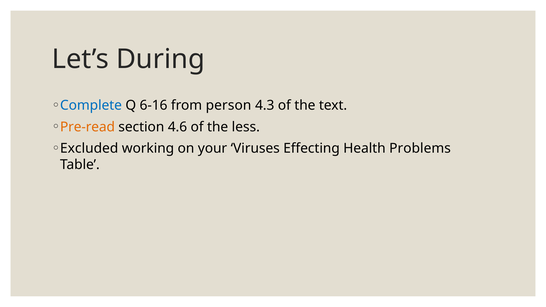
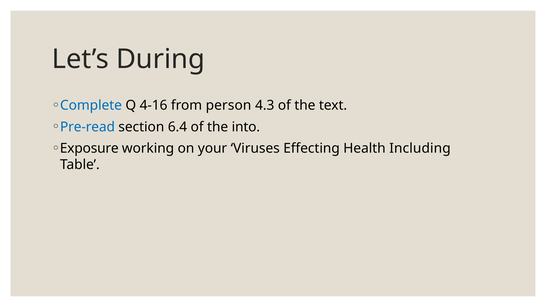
6-16: 6-16 -> 4-16
Pre-read colour: orange -> blue
4.6: 4.6 -> 6.4
less: less -> into
Excluded: Excluded -> Exposure
Problems: Problems -> Including
